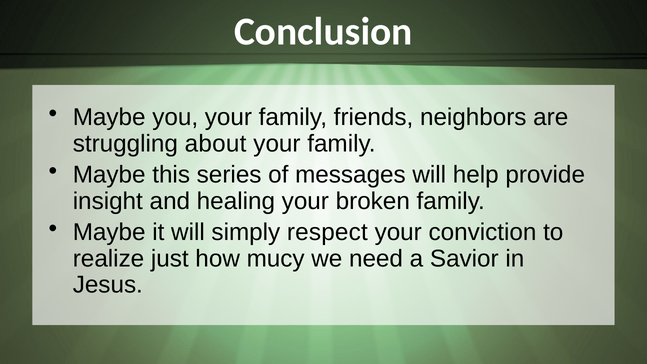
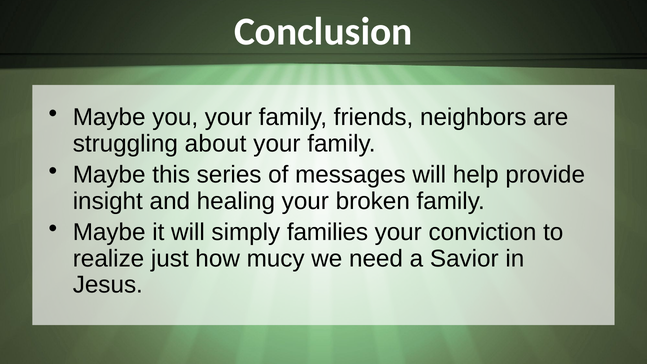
respect: respect -> families
